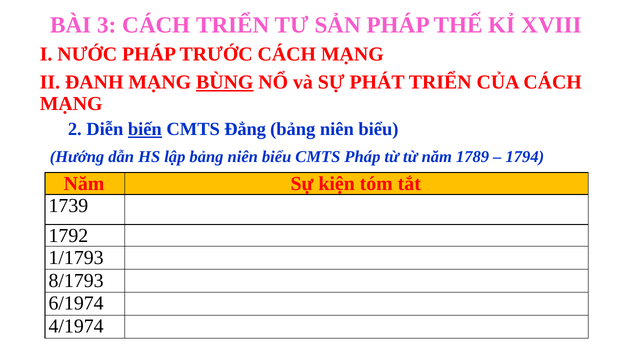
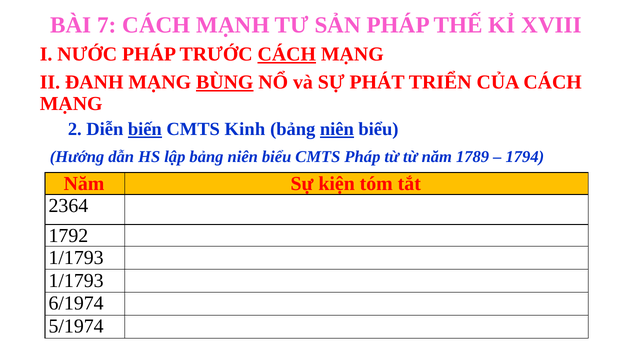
3: 3 -> 7
CÁCH TRIỂN: TRIỂN -> MẠNH
CÁCH at (287, 54) underline: none -> present
Đẳng: Đẳng -> Kinh
niên at (337, 129) underline: none -> present
1739: 1739 -> 2364
8/1793 at (76, 281): 8/1793 -> 1/1793
4/1974: 4/1974 -> 5/1974
